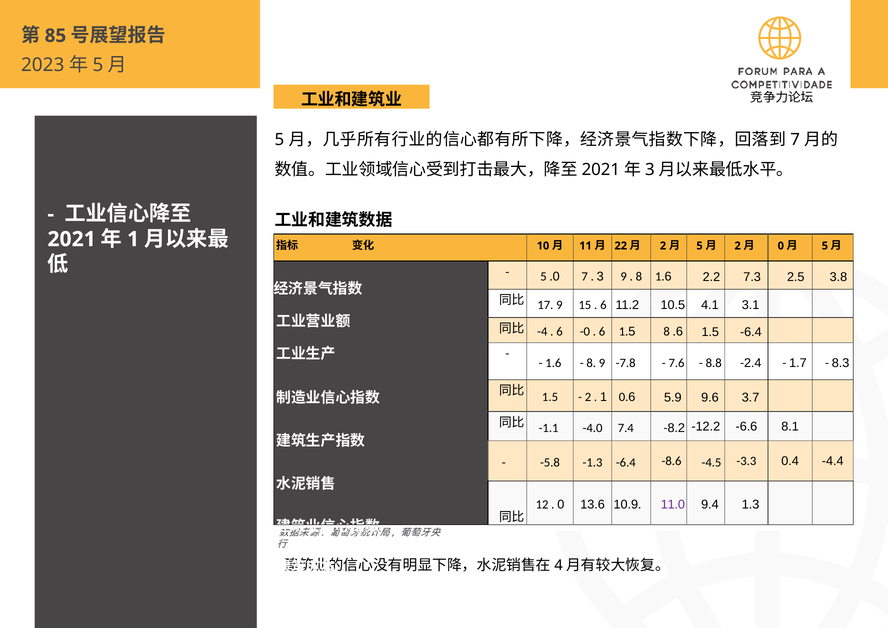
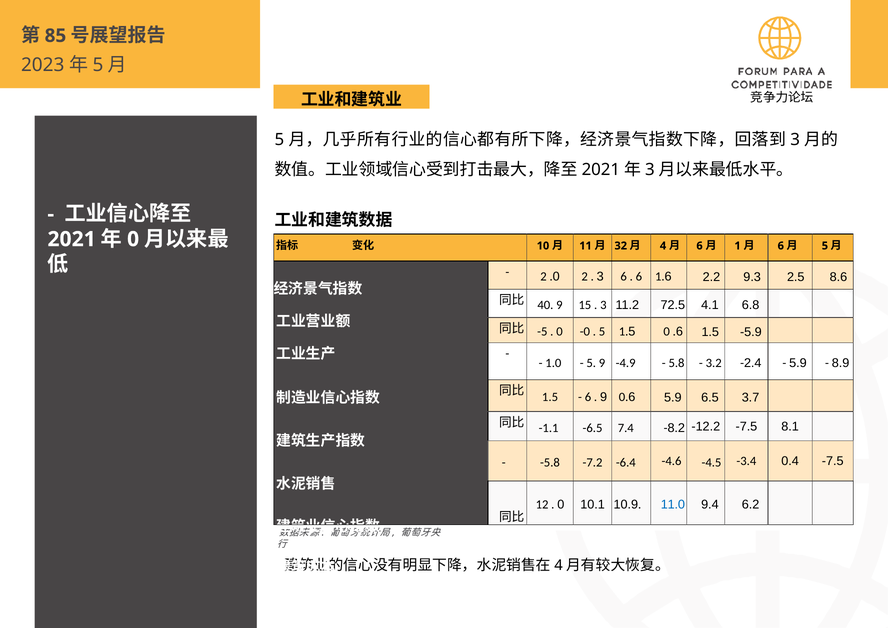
7 at (795, 139): 7 -> 3
1 at (133, 239): 1 -> 0
22: 22 -> 32
2 at (663, 246): 2 -> 4
5 at (700, 246): 5 -> 6
2 at (738, 246): 2 -> 1
0 at (781, 246): 0 -> 6
5 at (544, 277): 5 -> 2
.0 7: 7 -> 2
3 9: 9 -> 6
8 at (639, 277): 8 -> 6
7.3: 7.3 -> 9.3
3.8: 3.8 -> 8.6
17: 17 -> 40
6 at (603, 305): 6 -> 3
10.5: 10.5 -> 72.5
3.1: 3.1 -> 6.8
-4: -4 -> -5
6 at (559, 332): 6 -> 0
6 at (602, 332): 6 -> 5
1.5 8: 8 -> 0
1.5 -6.4: -6.4 -> -5.9
1.6 at (553, 363): 1.6 -> 1.0
8 at (591, 363): 8 -> 5
-7.8: -7.8 -> -4.9
7.6: 7.6 -> 5.8
8.8: 8.8 -> 3.2
1.7 at (798, 363): 1.7 -> 5.9
8.3: 8.3 -> 8.9
2 at (588, 397): 2 -> 6
1 at (604, 397): 1 -> 9
9.6: 9.6 -> 6.5
-4.0: -4.0 -> -6.5
-12.2 -6.6: -6.6 -> -7.5
-1.3: -1.3 -> -7.2
-8.6: -8.6 -> -4.6
-3.3: -3.3 -> -3.4
0.4 -4.4: -4.4 -> -7.5
13.6: 13.6 -> 10.1
11.0 colour: purple -> blue
1.3: 1.3 -> 6.2
